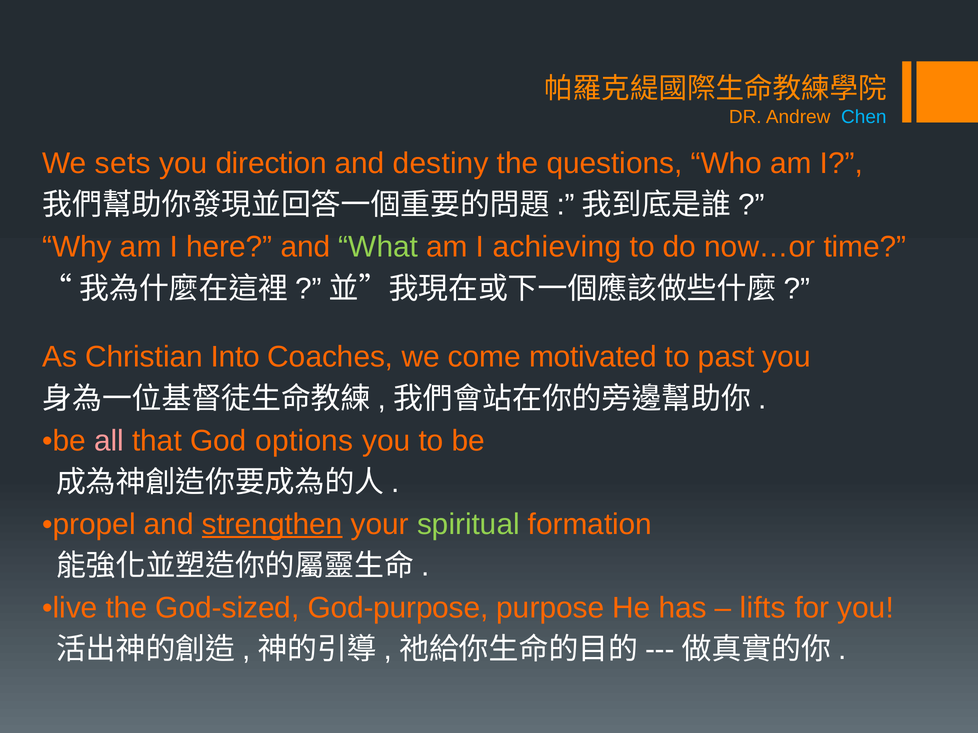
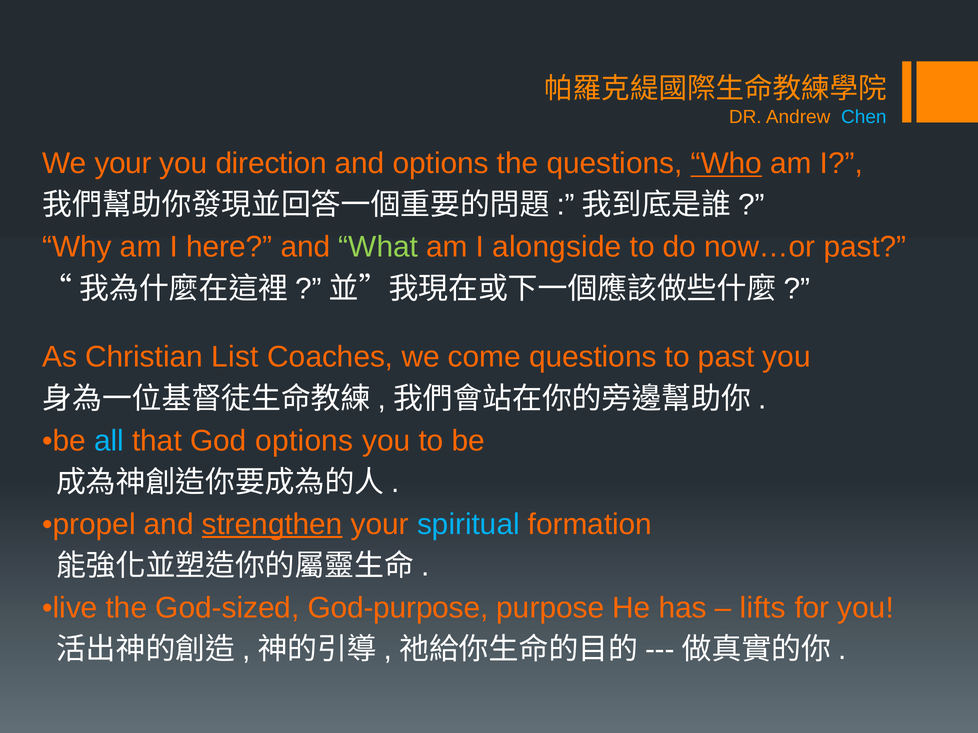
We sets: sets -> your
and destiny: destiny -> options
Who underline: none -> present
achieving: achieving -> alongside
now…or time: time -> past
Into: Into -> List
come motivated: motivated -> questions
all colour: pink -> light blue
spiritual colour: light green -> light blue
